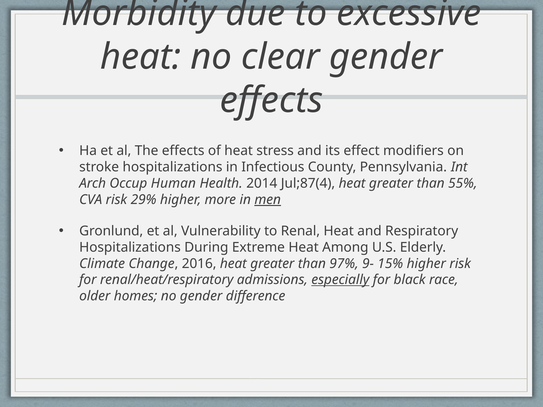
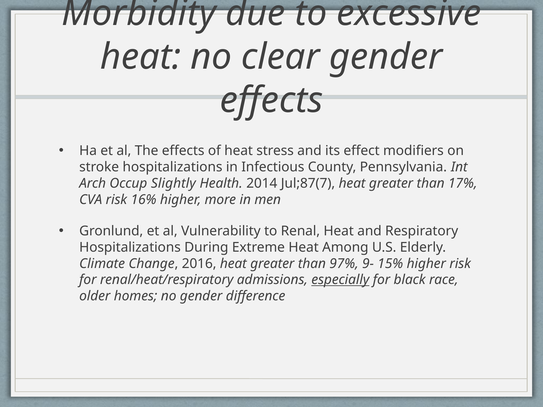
Human: Human -> Slightly
Jul;87(4: Jul;87(4 -> Jul;87(7
55%: 55% -> 17%
29%: 29% -> 16%
men underline: present -> none
